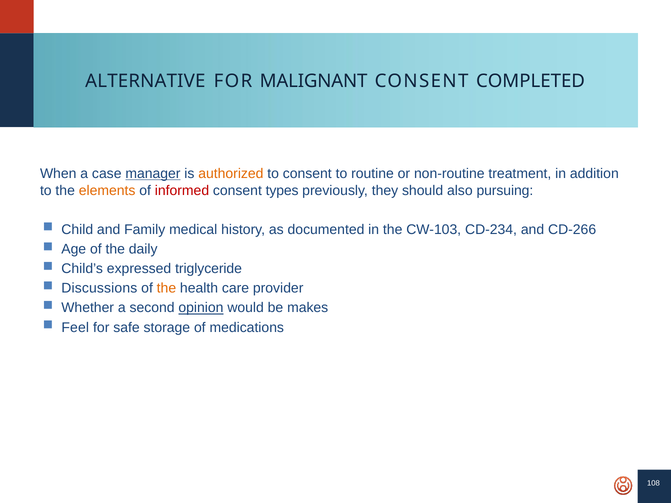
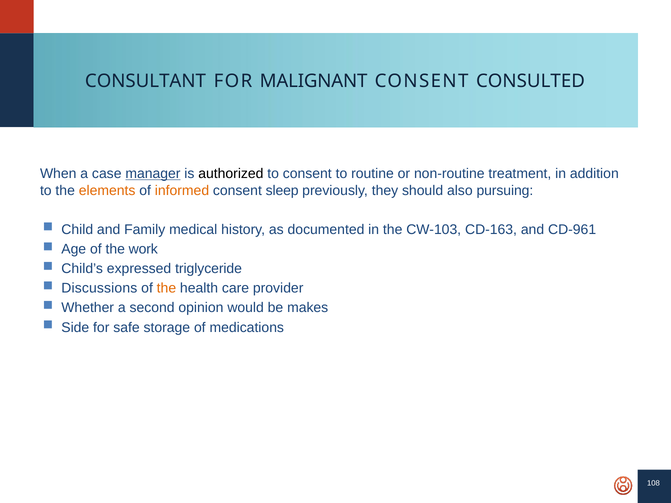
ALTERNATIVE: ALTERNATIVE -> CONSULTANT
COMPLETED: COMPLETED -> CONSULTED
authorized colour: orange -> black
informed colour: red -> orange
types: types -> sleep
CD-234: CD-234 -> CD-163
CD-266: CD-266 -> CD-961
daily: daily -> work
opinion underline: present -> none
Feel: Feel -> Side
